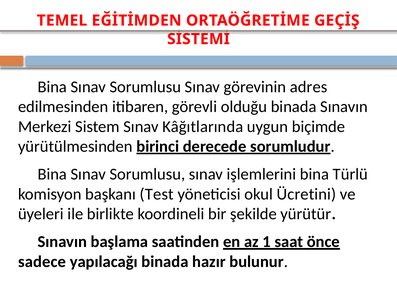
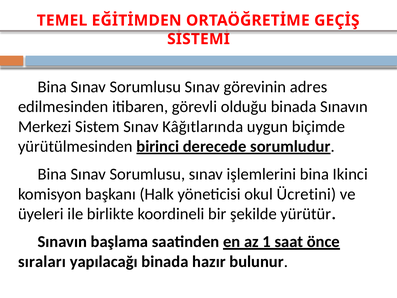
Türlü: Türlü -> Ikinci
Test: Test -> Halk
sadece: sadece -> sıraları
